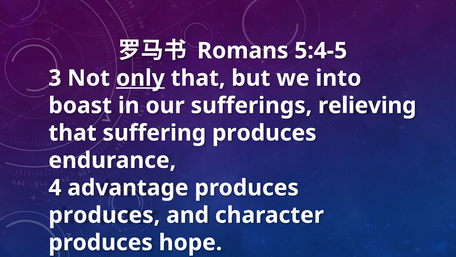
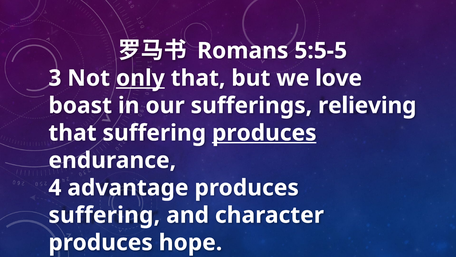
5:4-5: 5:4-5 -> 5:5-5
into: into -> love
produces at (264, 133) underline: none -> present
produces at (104, 215): produces -> suffering
